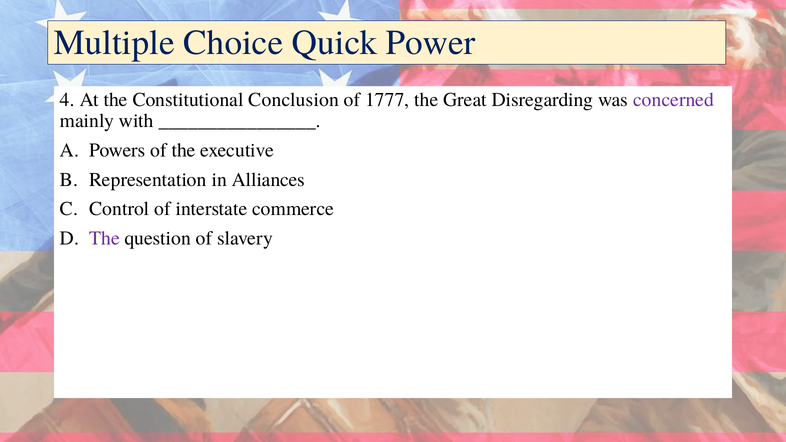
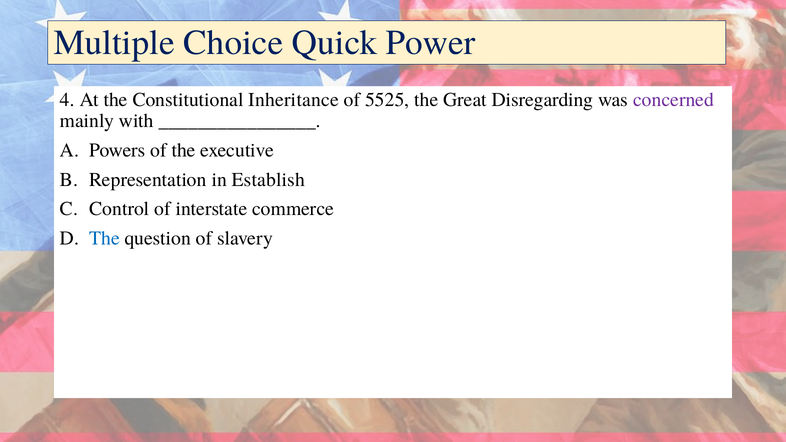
Conclusion: Conclusion -> Inheritance
1777: 1777 -> 5525
Alliances: Alliances -> Establish
The at (105, 238) colour: purple -> blue
